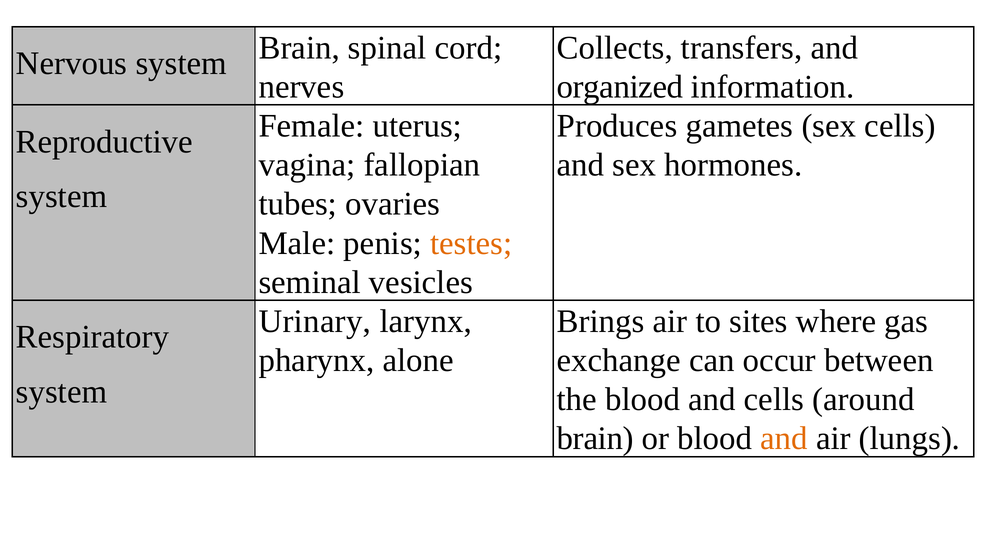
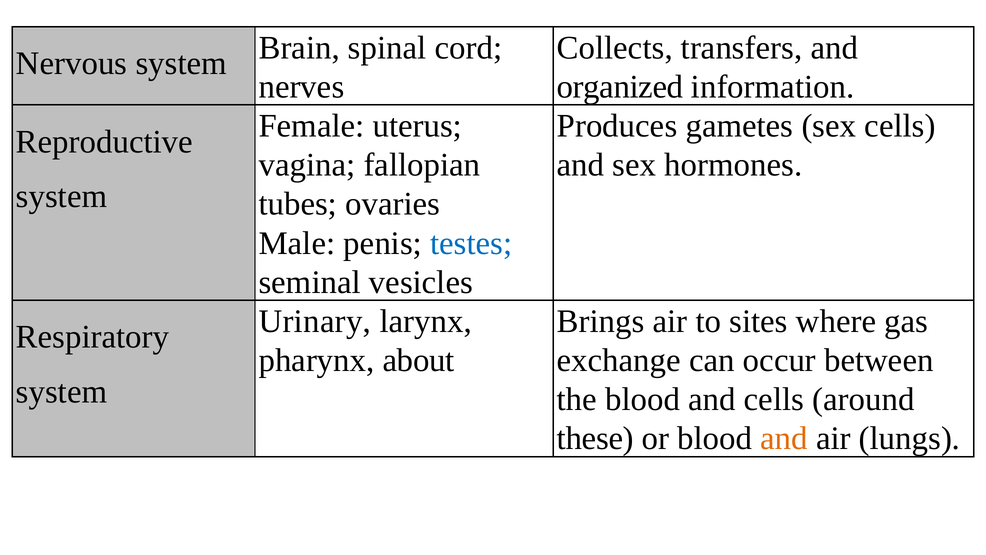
testes colour: orange -> blue
alone: alone -> about
brain at (595, 438): brain -> these
